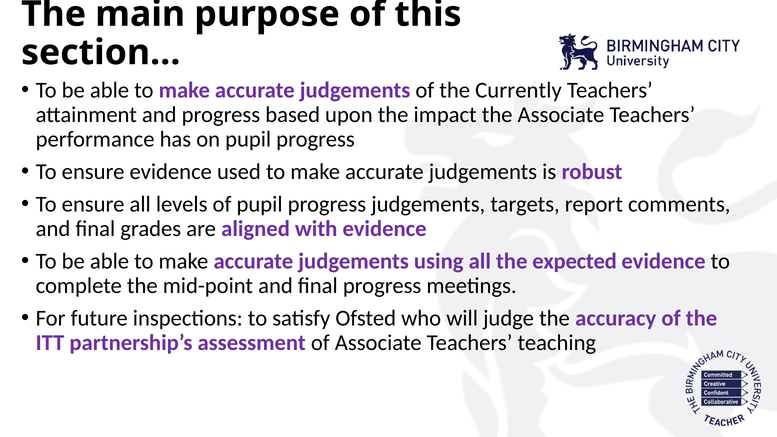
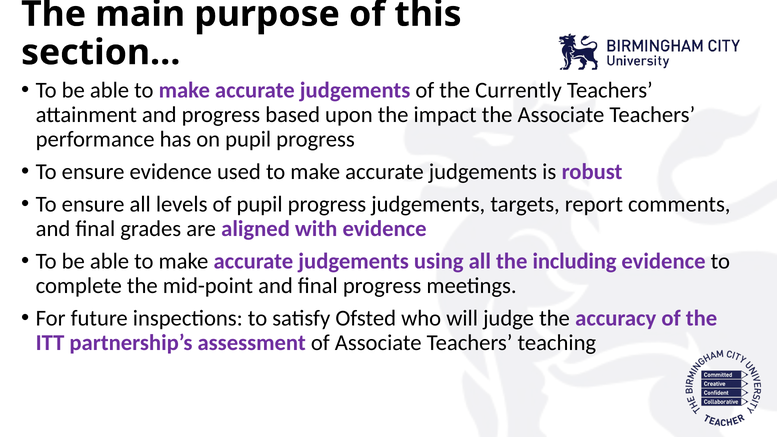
expected: expected -> including
